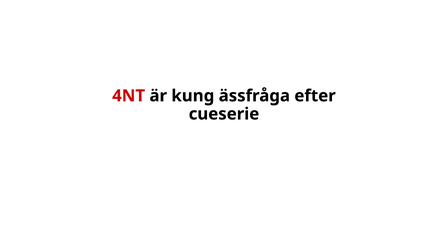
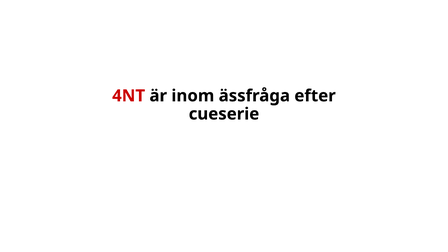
kung: kung -> inom
